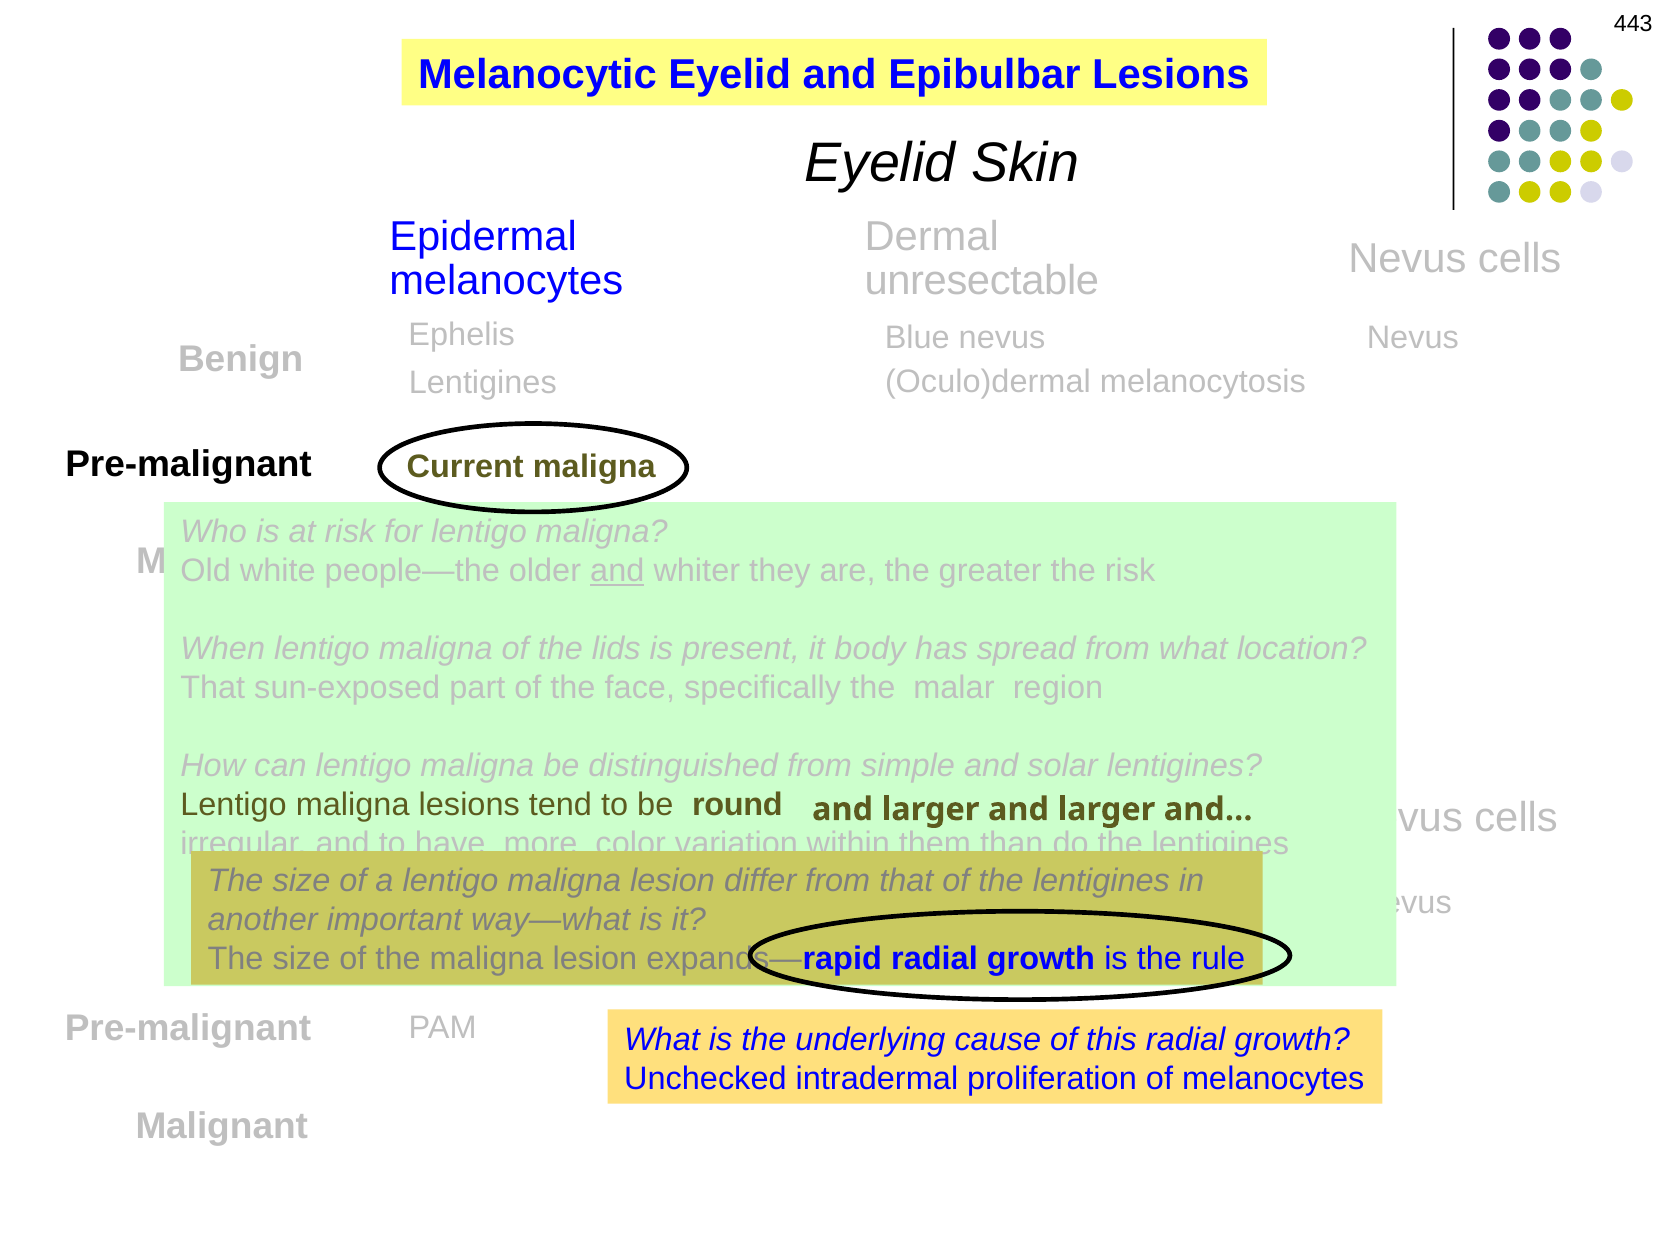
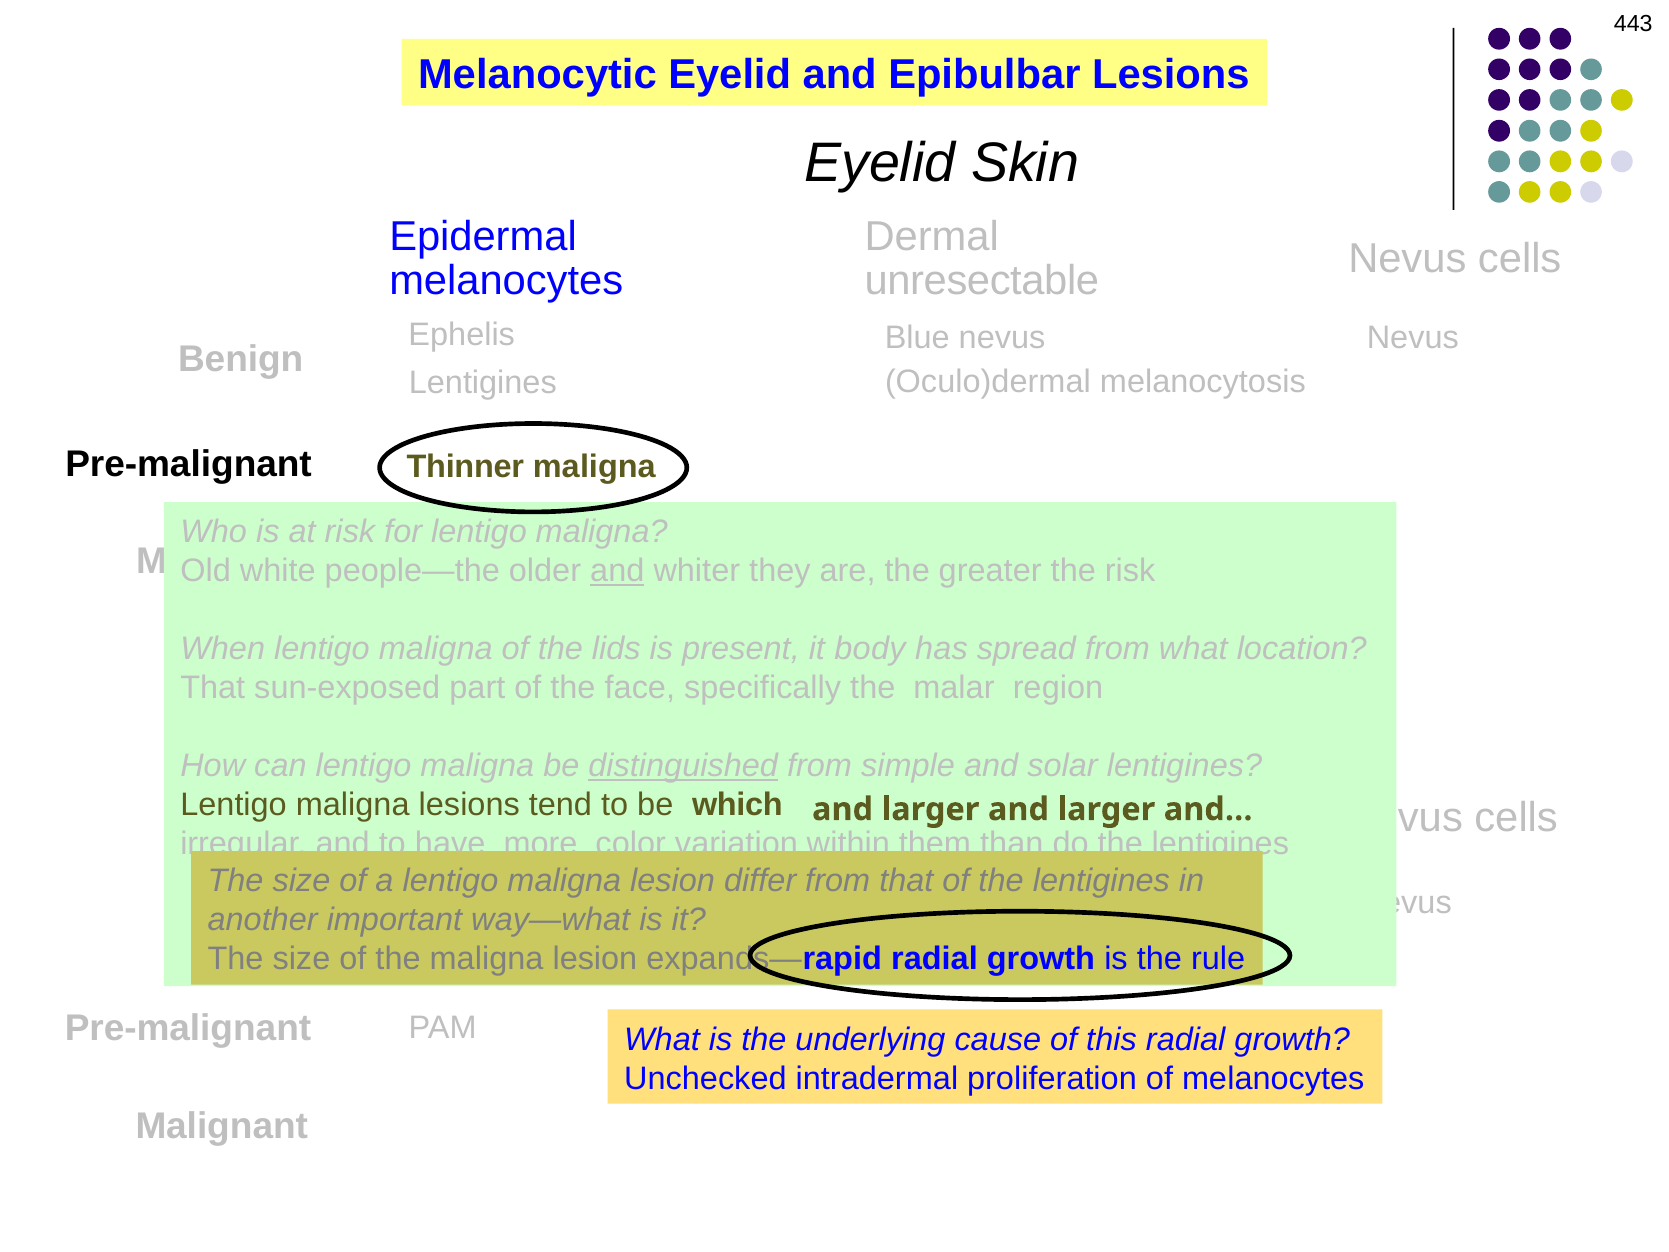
Current: Current -> Thinner
distinguished underline: none -> present
round: round -> which
